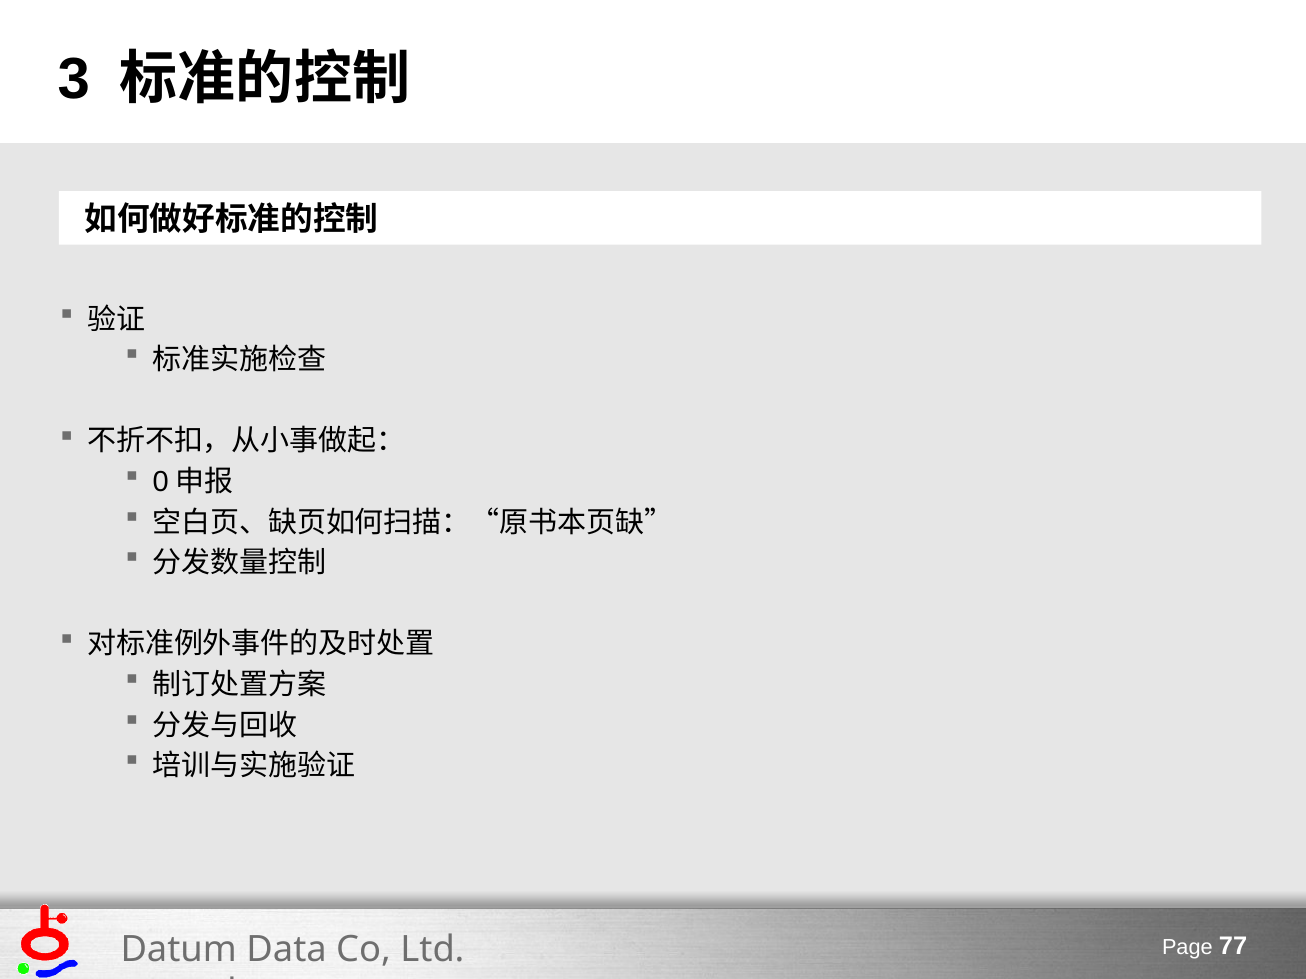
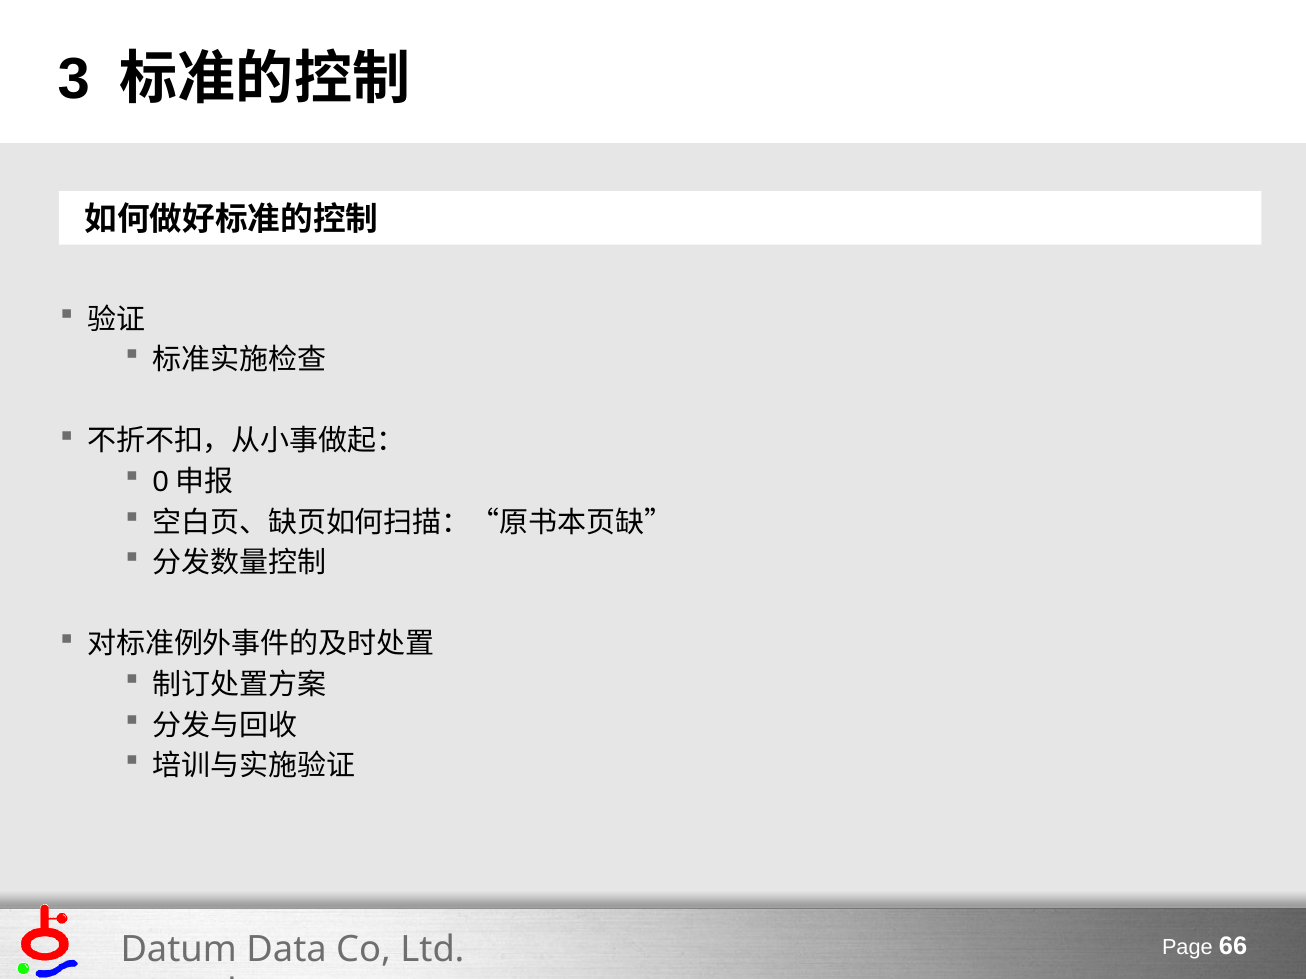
77: 77 -> 66
